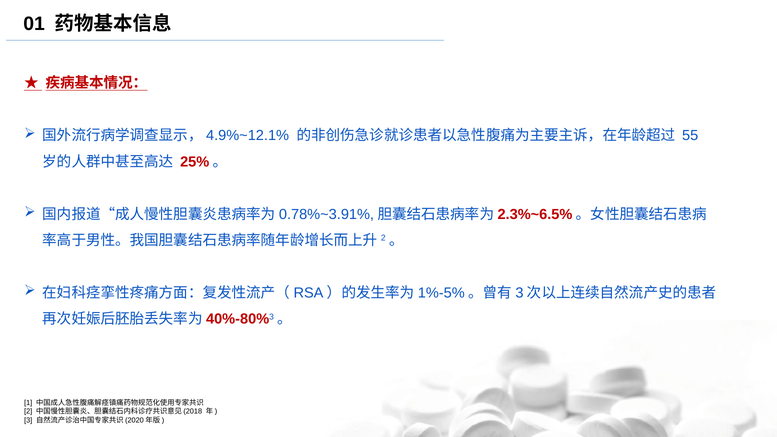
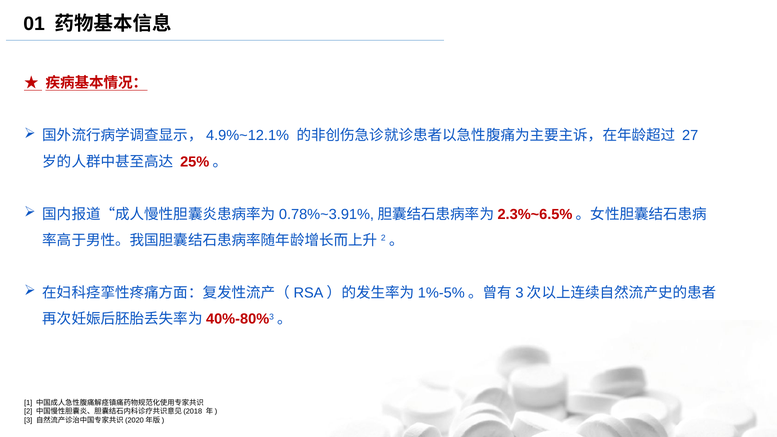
55: 55 -> 27
